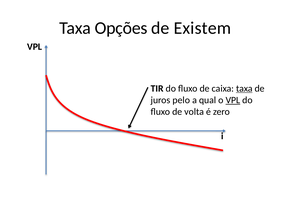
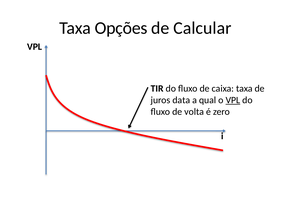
Existem: Existem -> Calcular
taxa at (244, 89) underline: present -> none
pelo: pelo -> data
